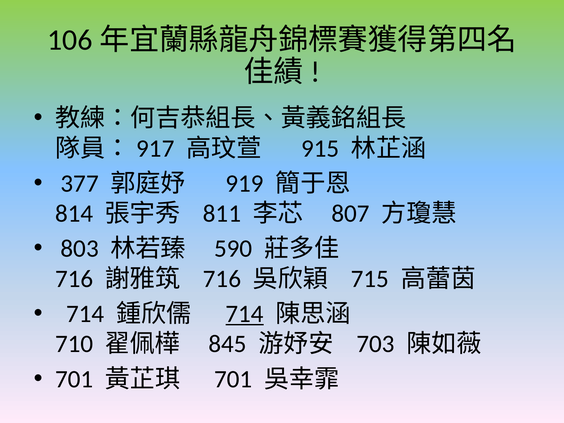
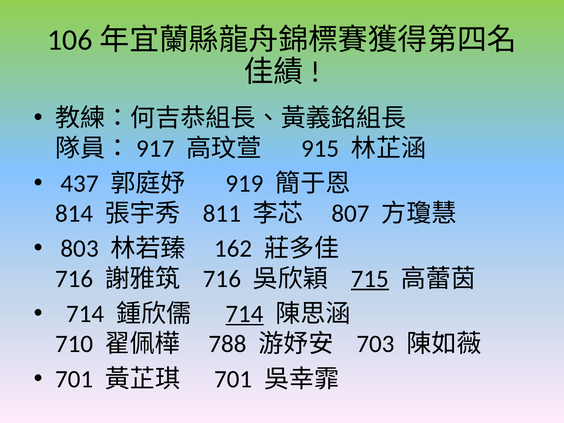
377: 377 -> 437
590: 590 -> 162
715 underline: none -> present
845: 845 -> 788
